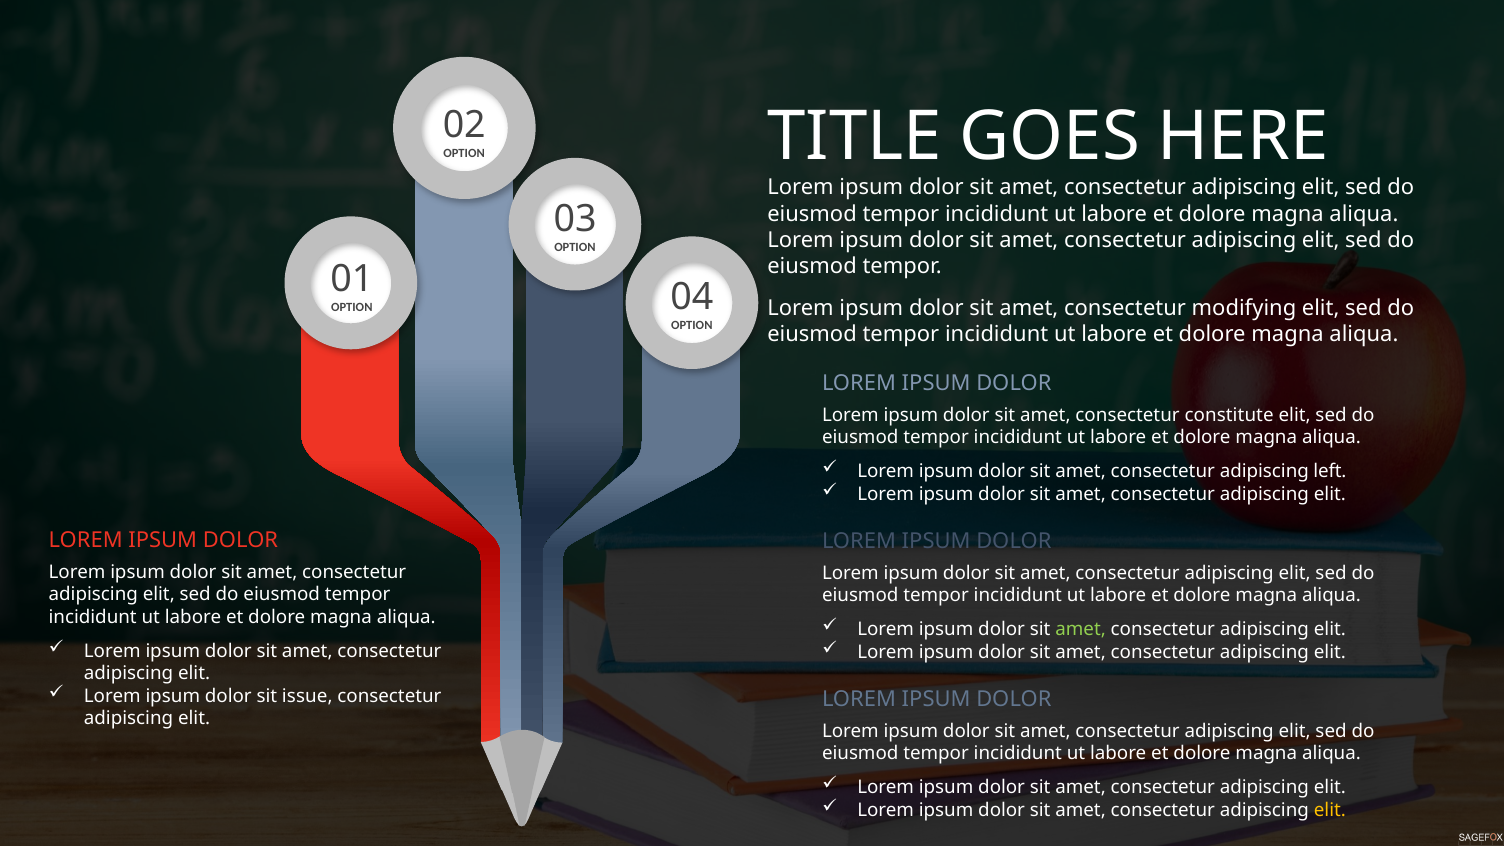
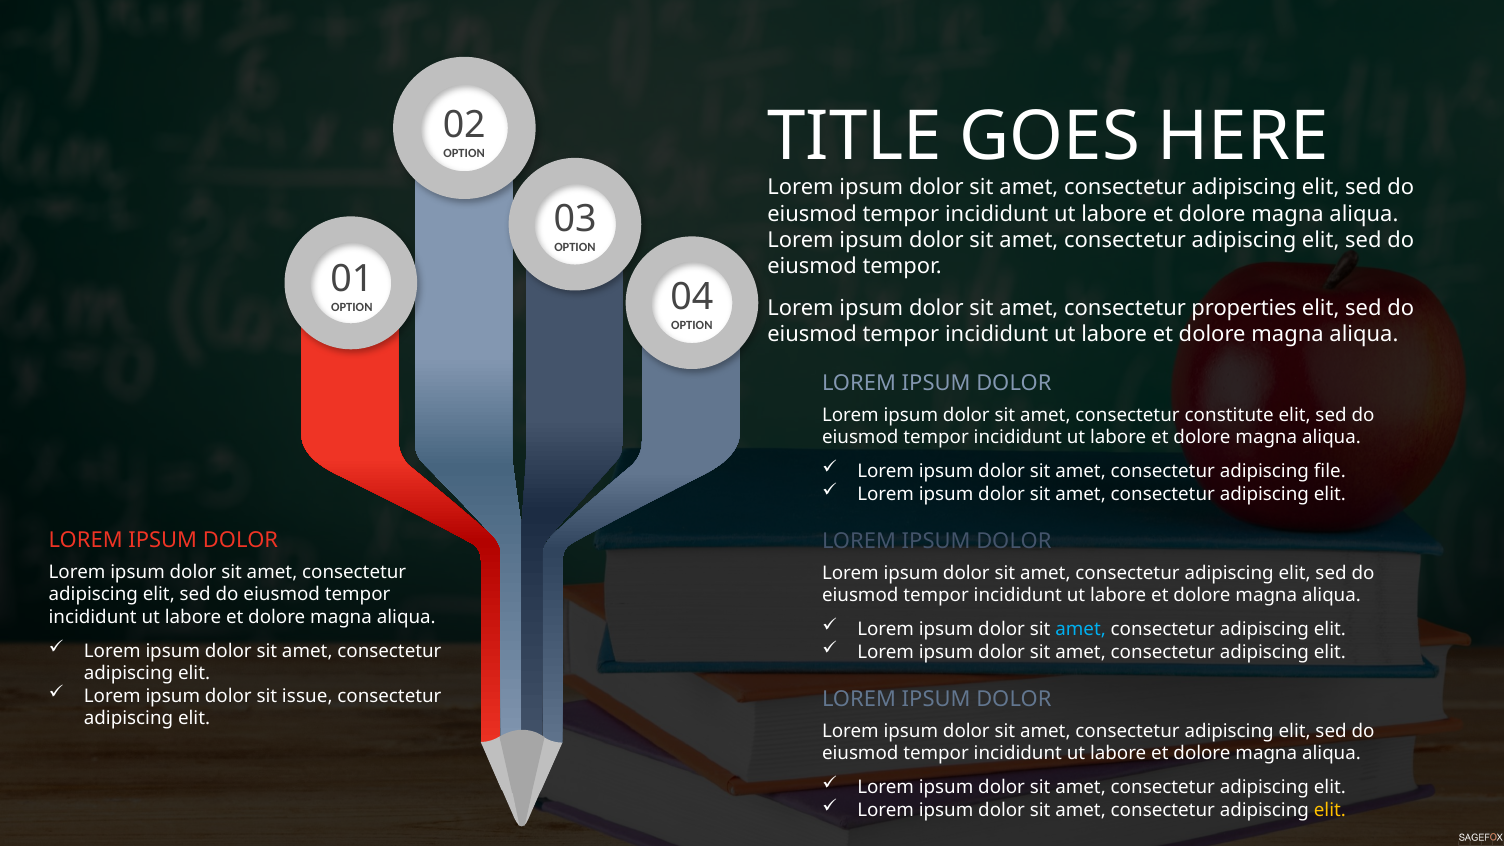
modifying: modifying -> properties
left: left -> file
amet at (1081, 630) colour: light green -> light blue
